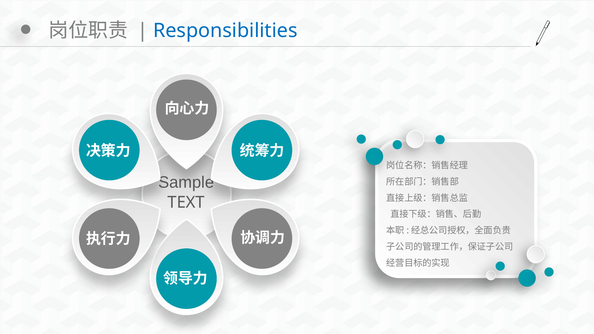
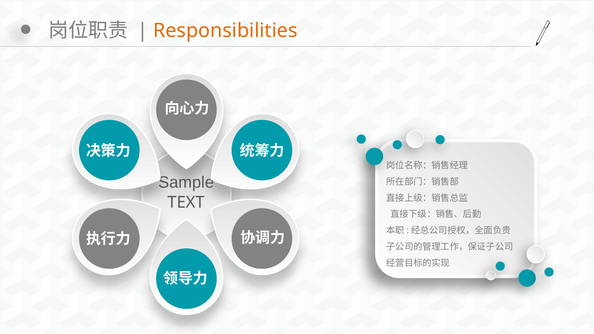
Responsibilities colour: blue -> orange
